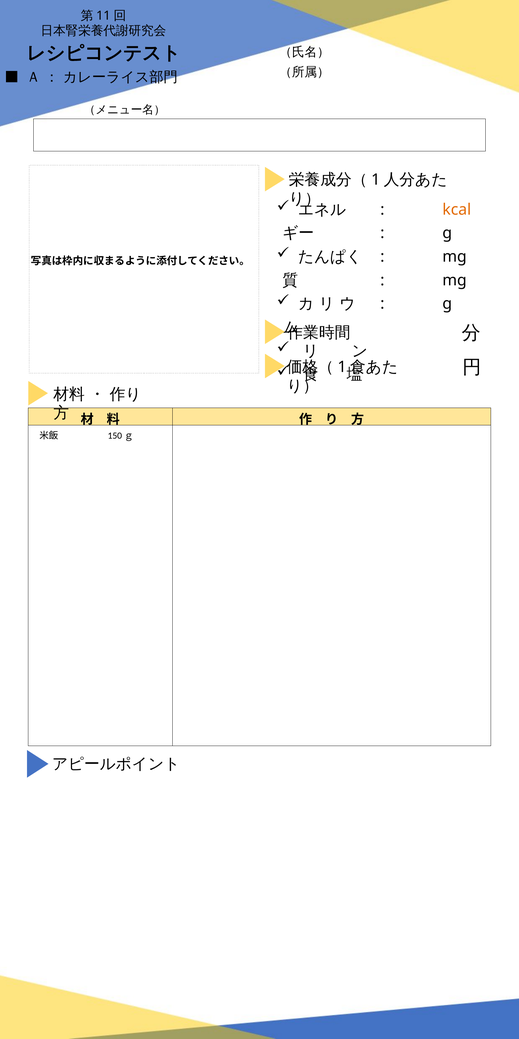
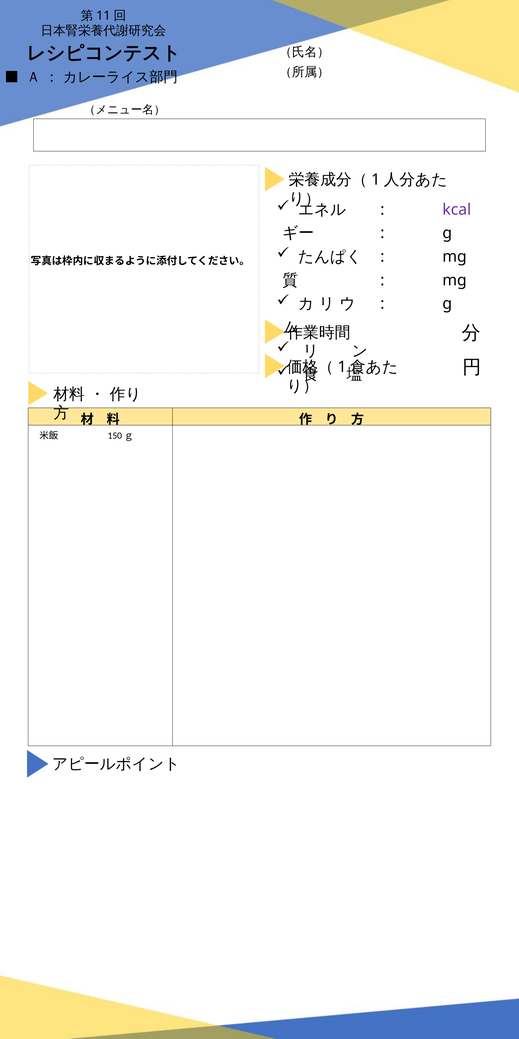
kcal colour: orange -> purple
